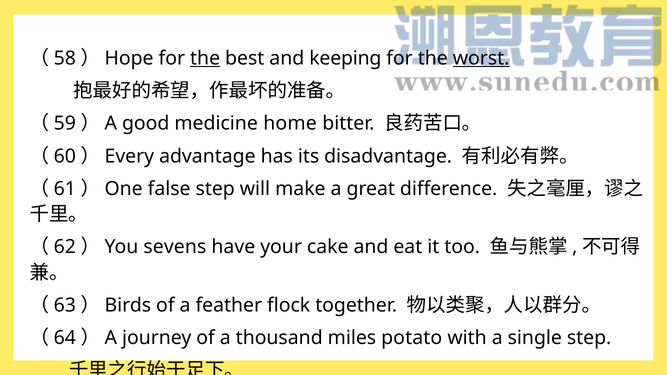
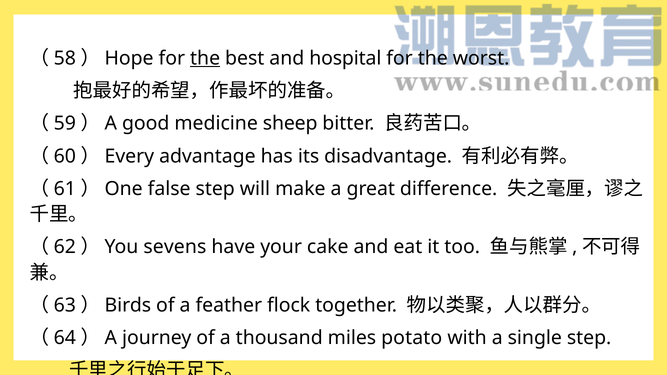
keeping: keeping -> hospital
worst underline: present -> none
home: home -> sheep
